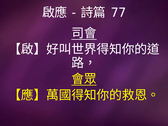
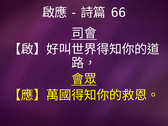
77: 77 -> 66
